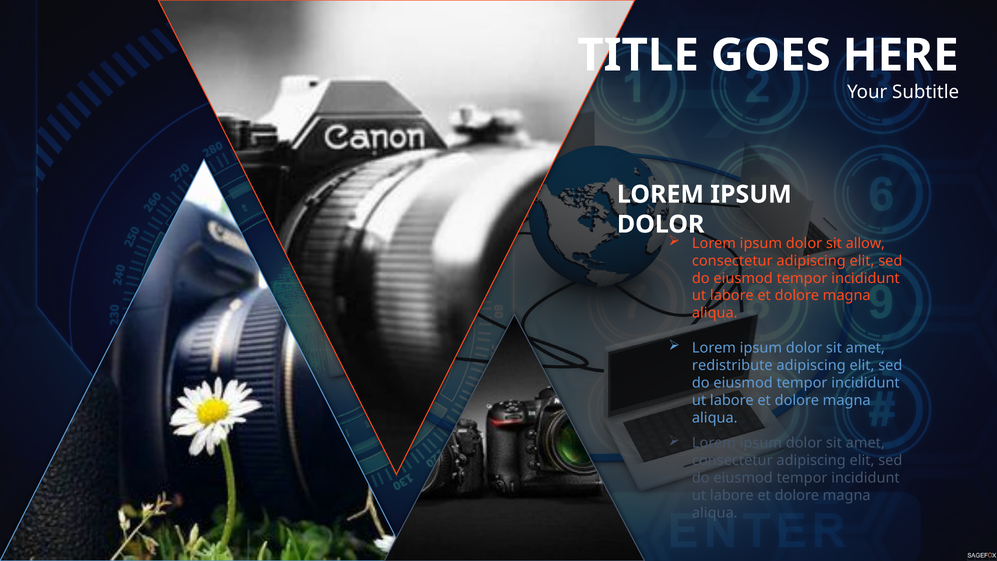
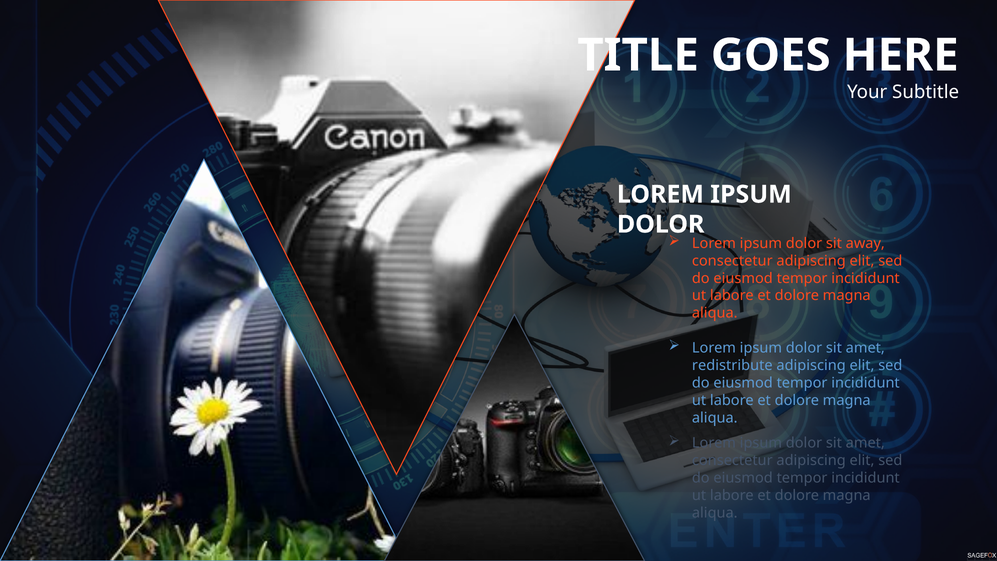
allow: allow -> away
